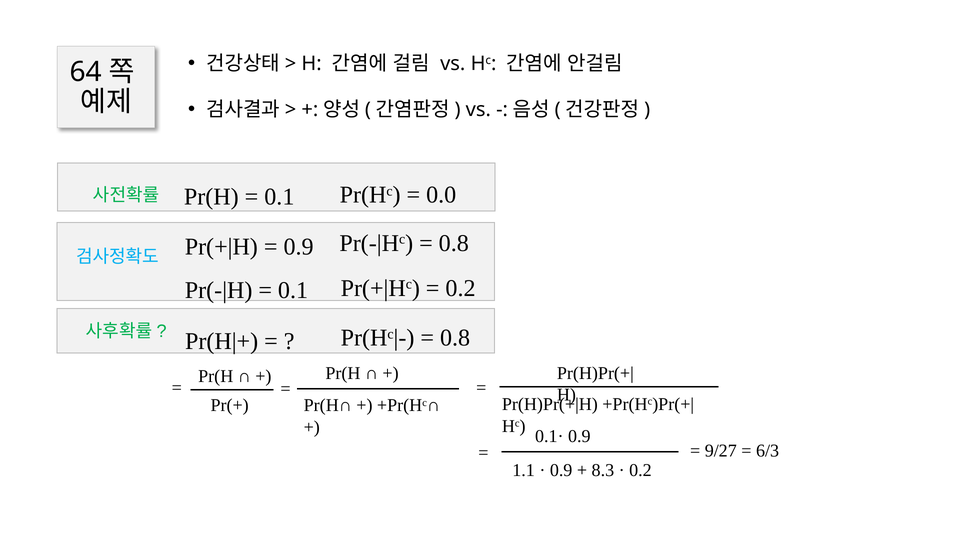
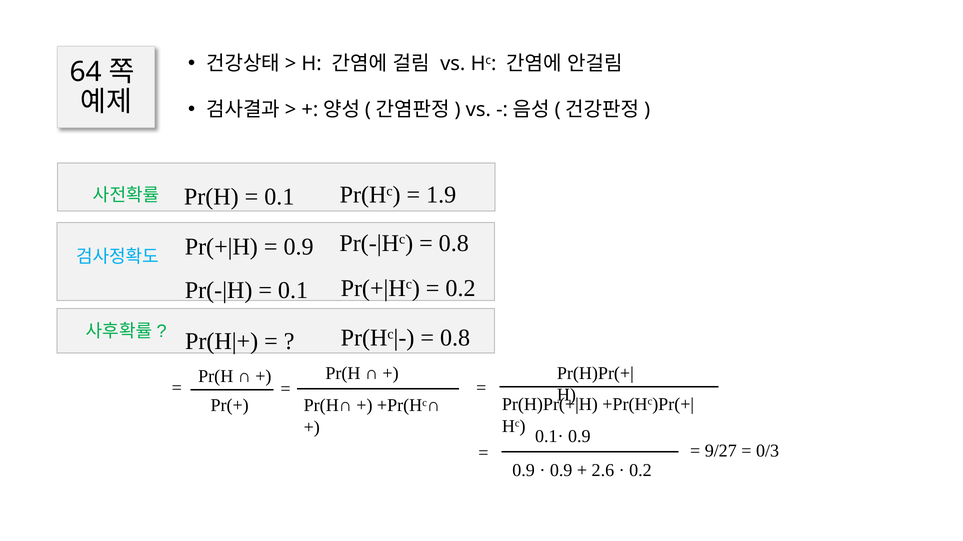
0.0: 0.0 -> 1.9
6/3: 6/3 -> 0/3
1.1 at (524, 471): 1.1 -> 0.9
8.3: 8.3 -> 2.6
